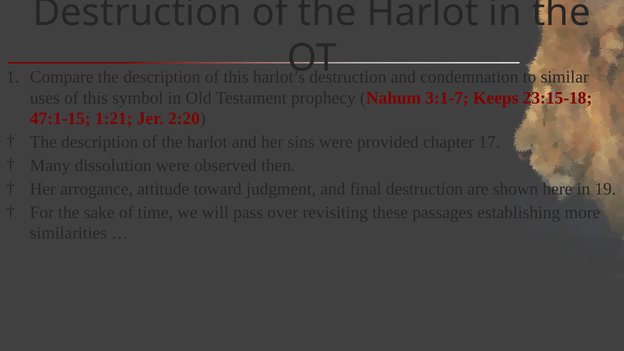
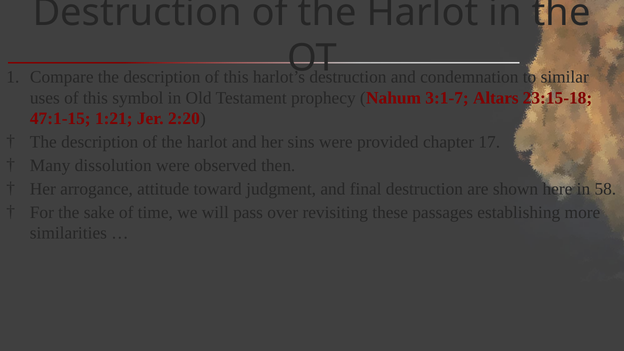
Keeps: Keeps -> Altars
19: 19 -> 58
